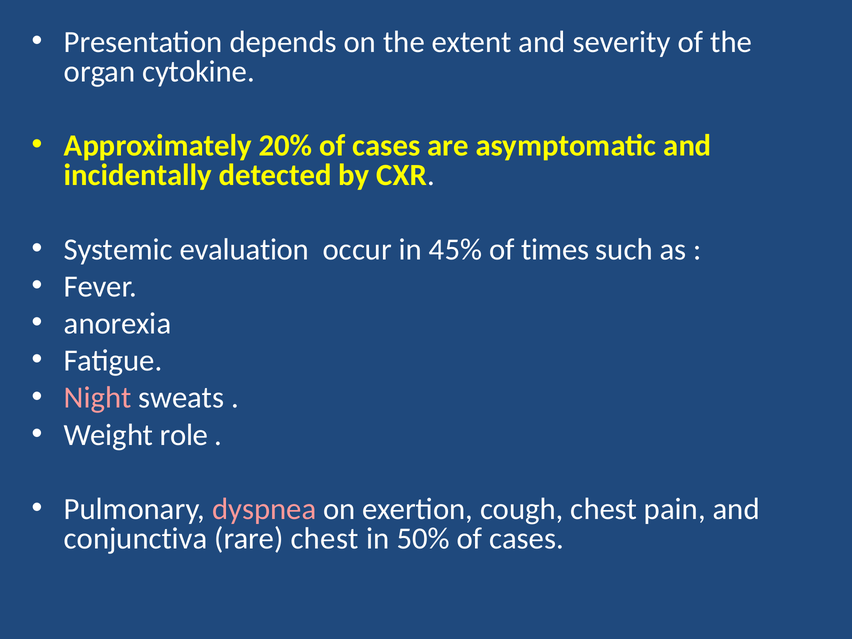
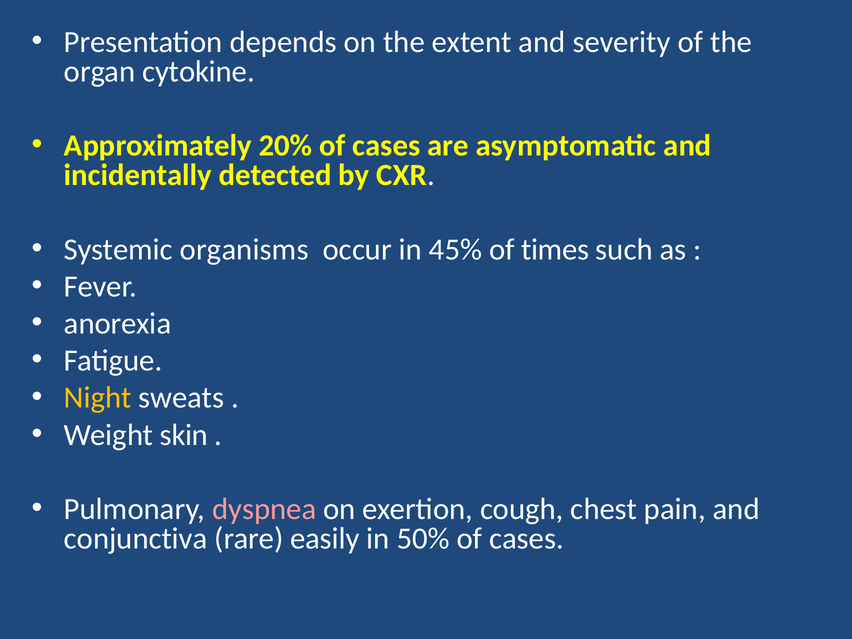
evaluation: evaluation -> organisms
Night colour: pink -> yellow
role: role -> skin
rare chest: chest -> easily
